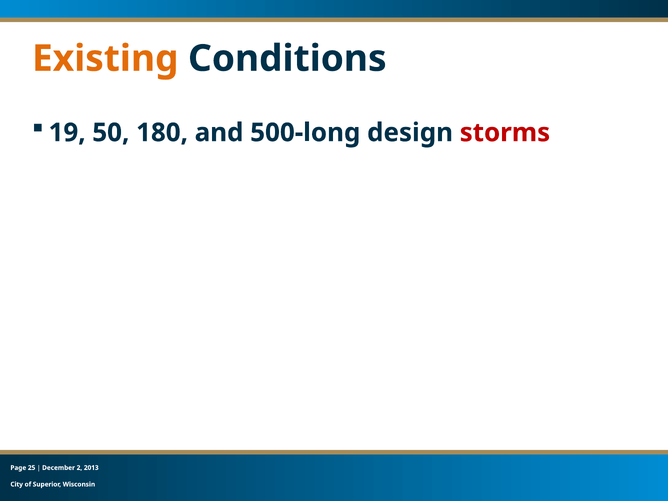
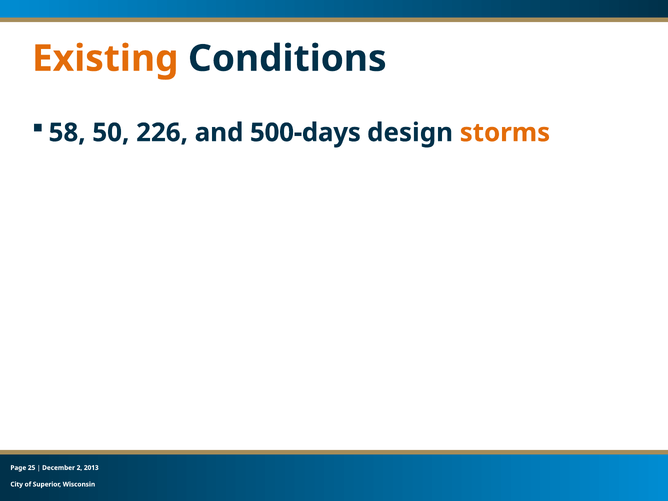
19: 19 -> 58
180: 180 -> 226
500-long: 500-long -> 500-days
storms colour: red -> orange
